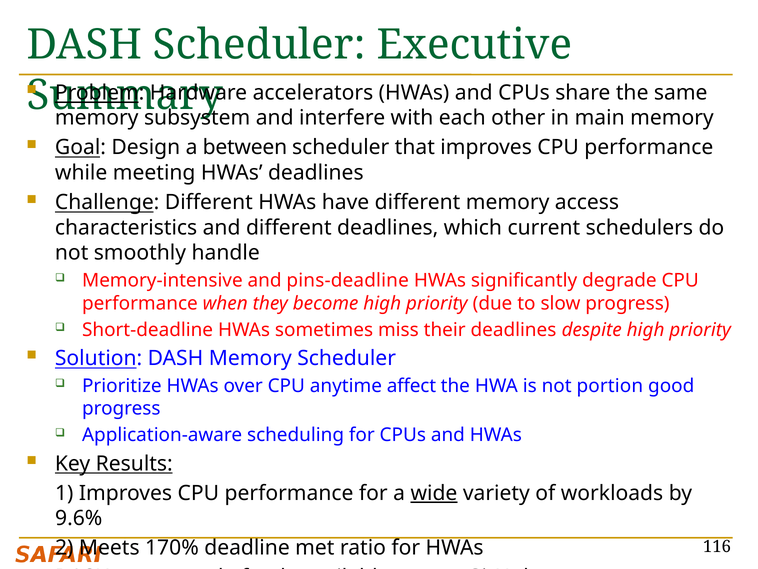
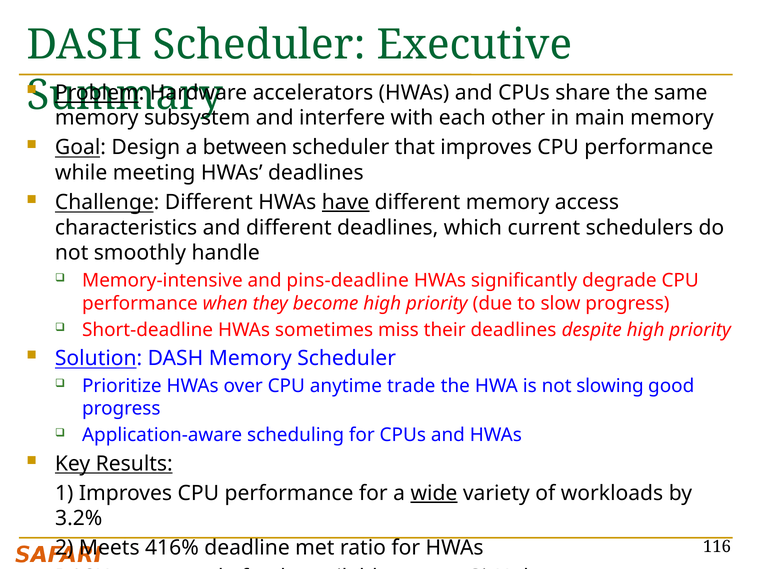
have underline: none -> present
affect: affect -> trade
portion: portion -> slowing
9.6%: 9.6% -> 3.2%
170%: 170% -> 416%
